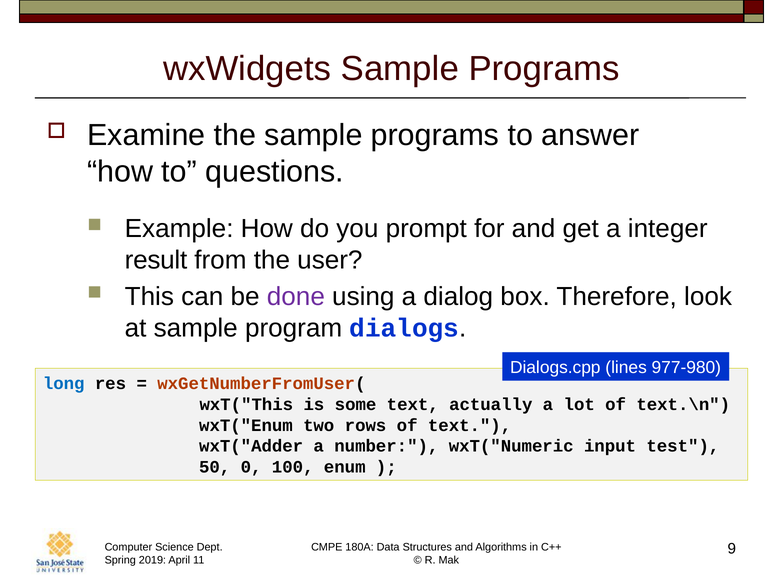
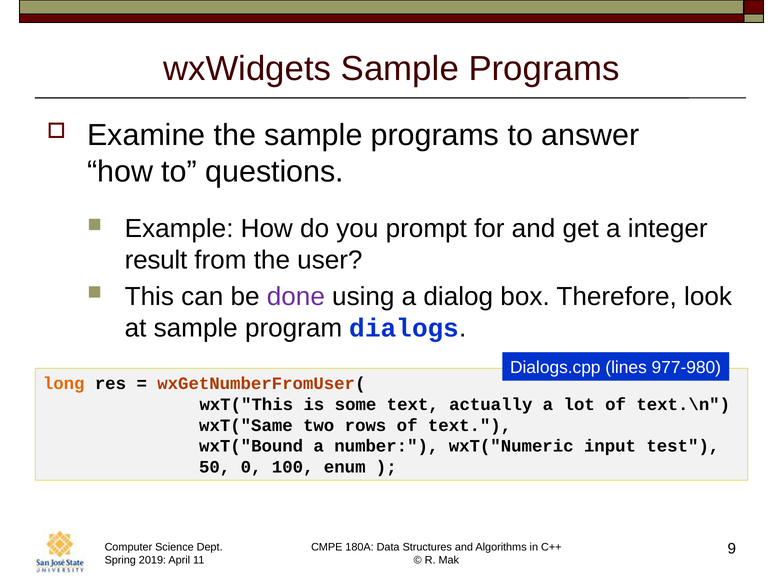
long colour: blue -> orange
wxT("Enum: wxT("Enum -> wxT("Same
wxT("Adder: wxT("Adder -> wxT("Bound
